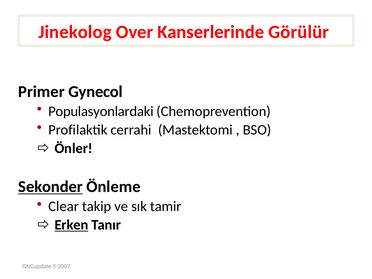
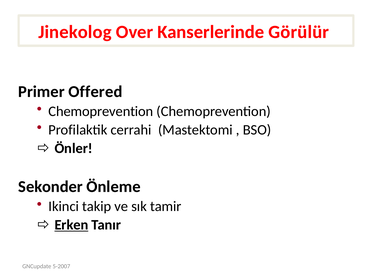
Gynecol: Gynecol -> Offered
Populasyonlardaki at (101, 111): Populasyonlardaki -> Chemoprevention
Sekonder underline: present -> none
Clear: Clear -> Ikinci
